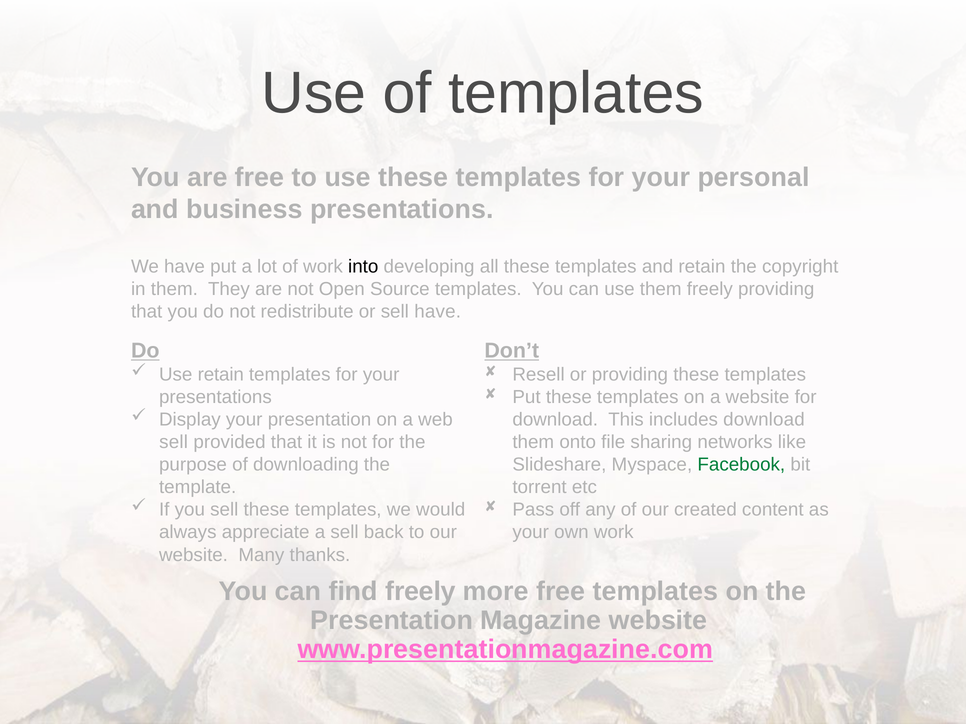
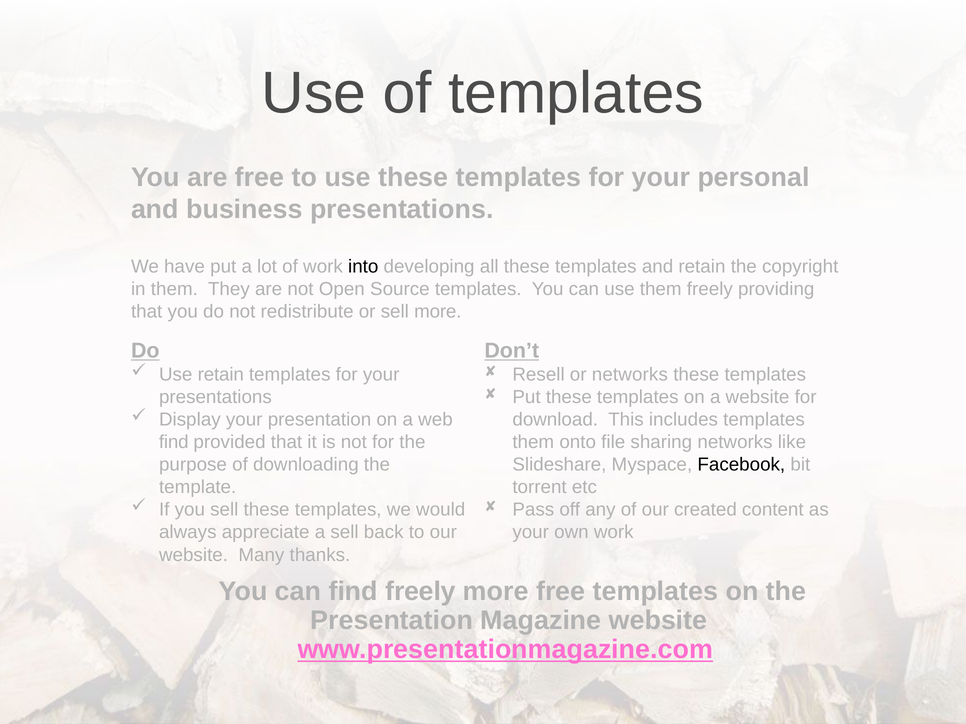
sell have: have -> more
or providing: providing -> networks
includes download: download -> templates
sell at (174, 442): sell -> find
Facebook colour: green -> black
